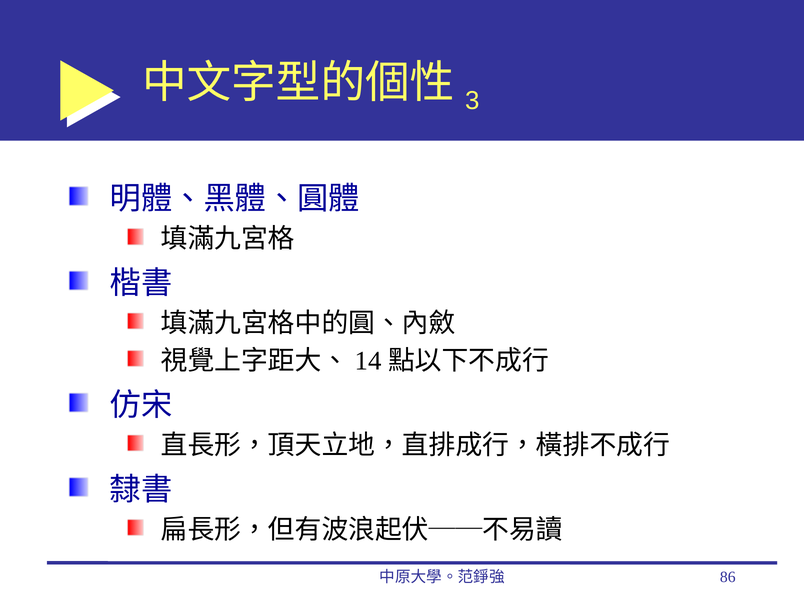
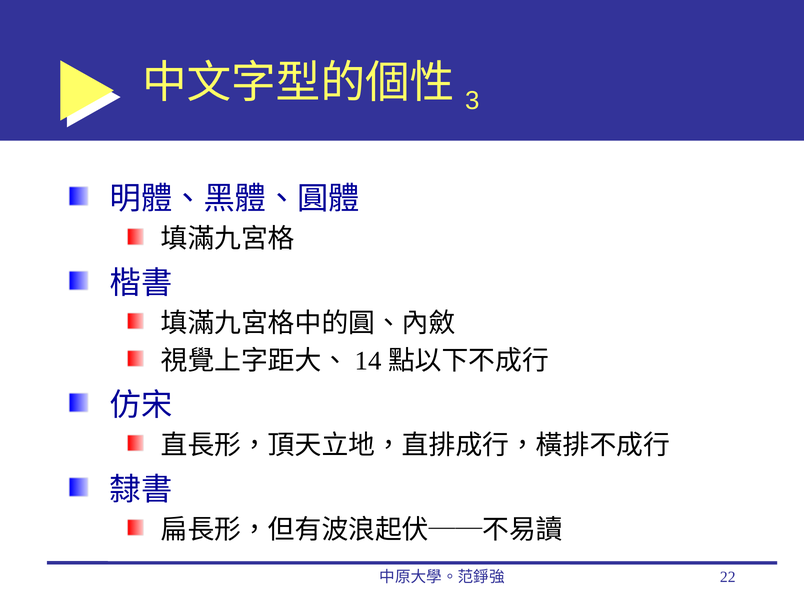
86: 86 -> 22
